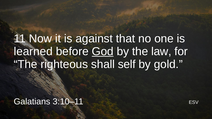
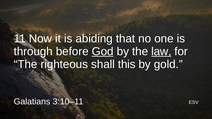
against: against -> abiding
learned: learned -> through
law underline: none -> present
self: self -> this
